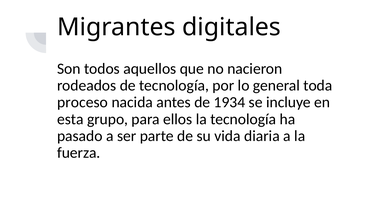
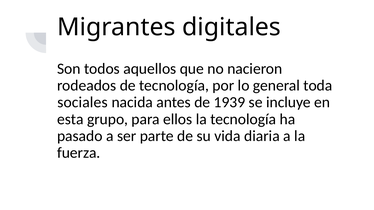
proceso: proceso -> sociales
1934: 1934 -> 1939
